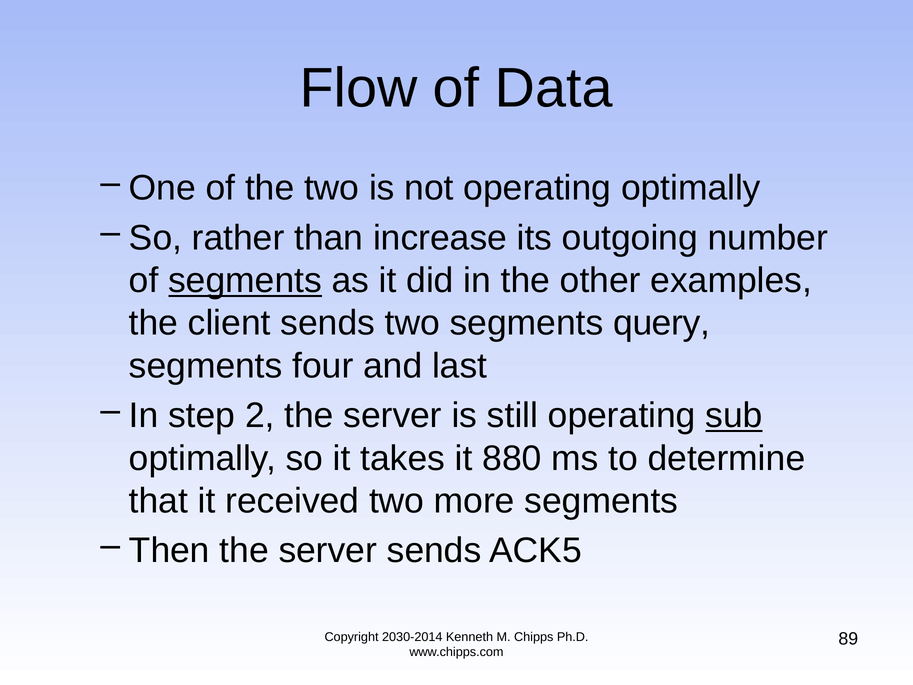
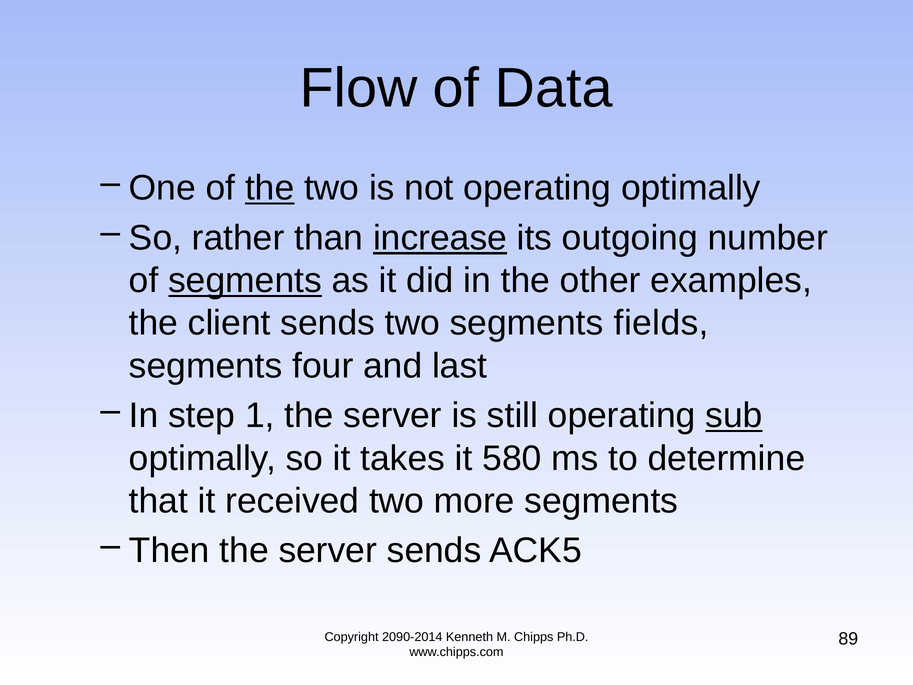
the at (270, 188) underline: none -> present
increase underline: none -> present
query: query -> fields
2: 2 -> 1
880: 880 -> 580
2030-2014: 2030-2014 -> 2090-2014
